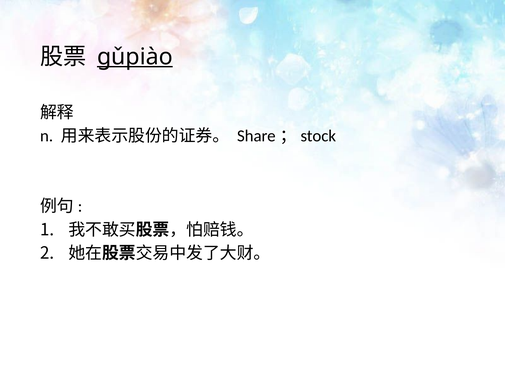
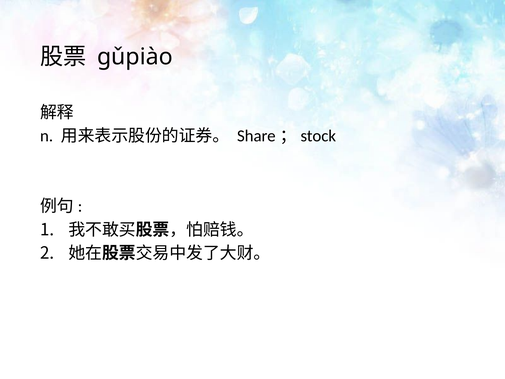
gǔpiào underline: present -> none
